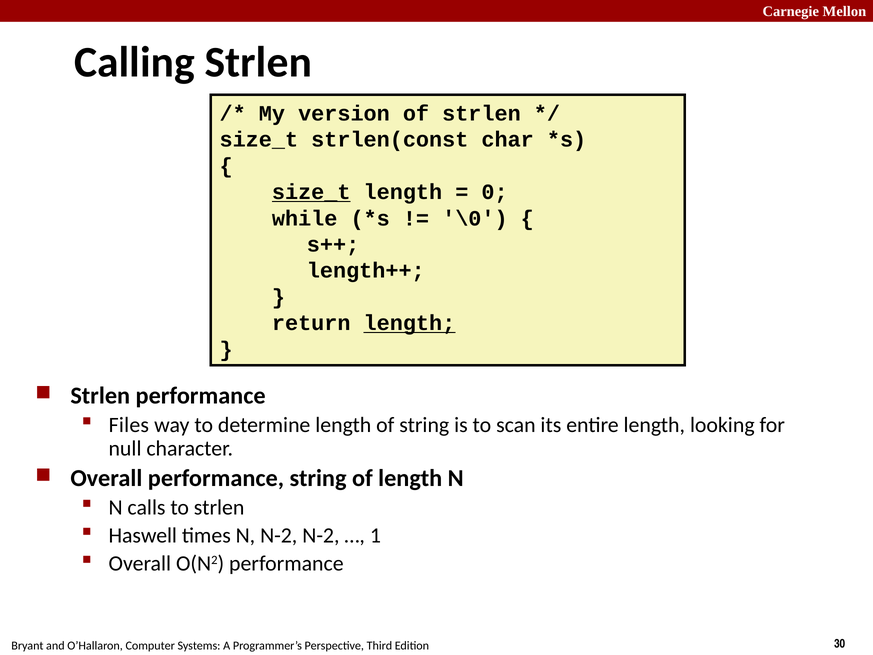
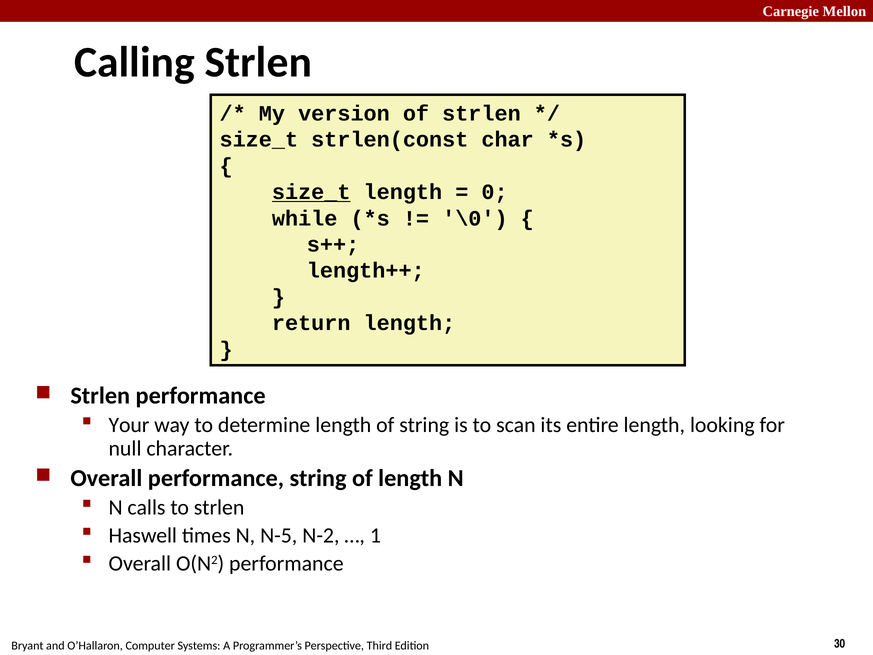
length at (409, 323) underline: present -> none
Files: Files -> Your
N N-2: N-2 -> N-5
